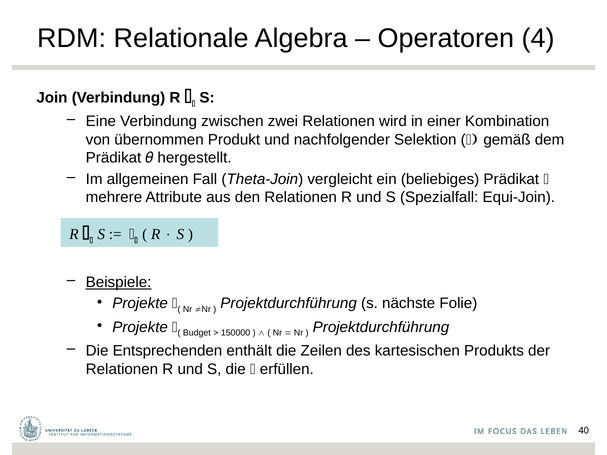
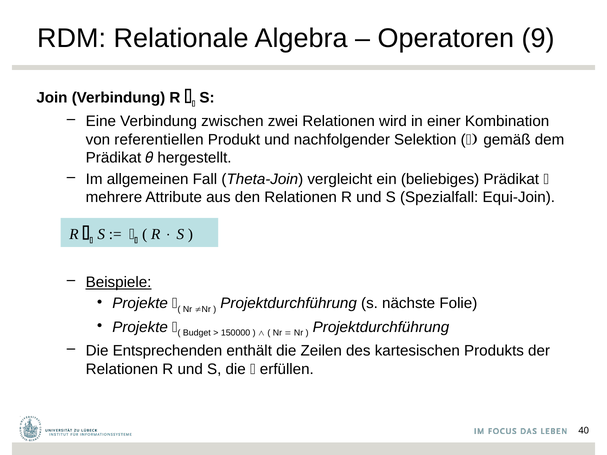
4: 4 -> 9
übernommen: übernommen -> referentiellen
